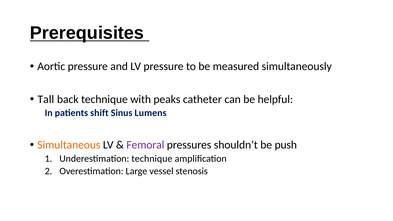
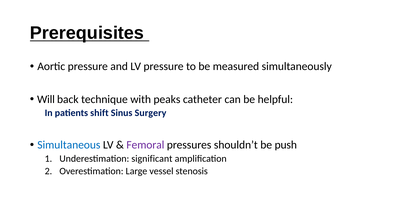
Tall: Tall -> Will
Lumens: Lumens -> Surgery
Simultaneous colour: orange -> blue
Underestimation technique: technique -> significant
